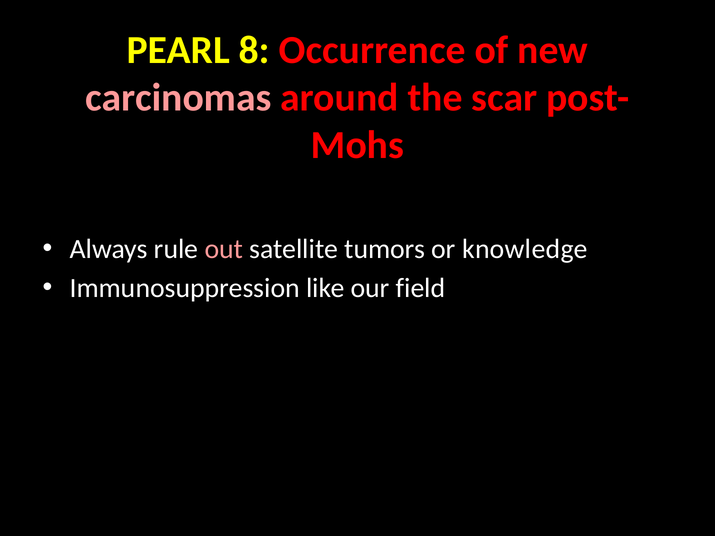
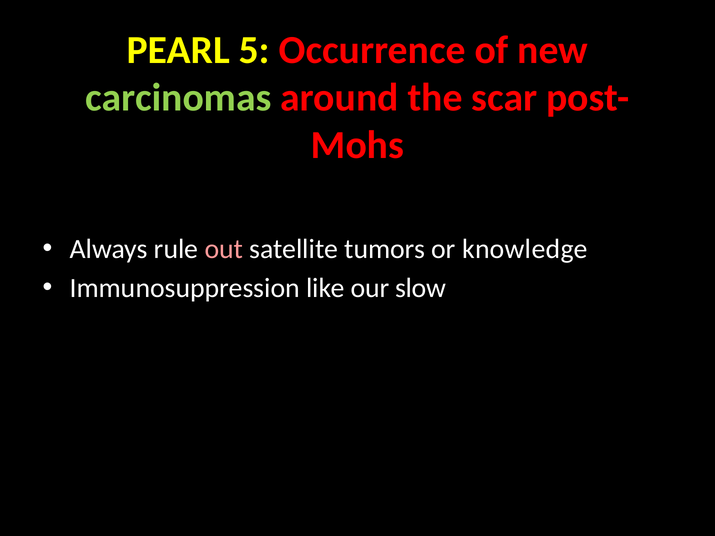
8: 8 -> 5
carcinomas colour: pink -> light green
field: field -> slow
